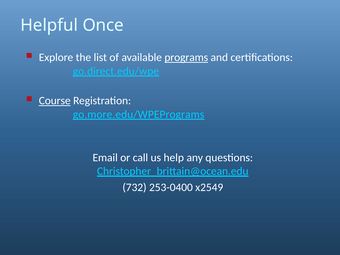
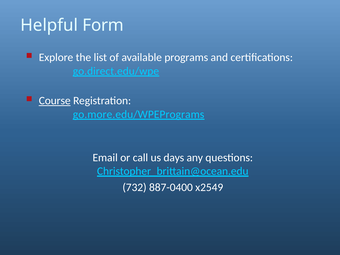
Once: Once -> Form
programs underline: present -> none
help: help -> days
253-0400: 253-0400 -> 887-0400
